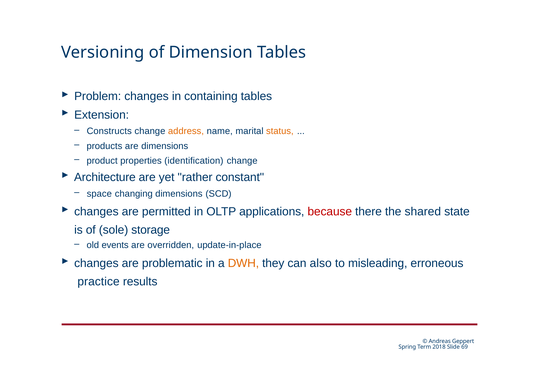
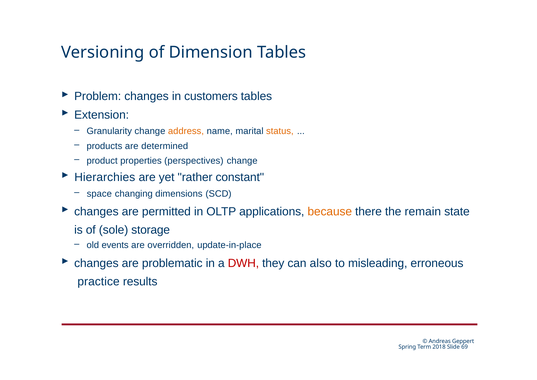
containing: containing -> customers
Constructs: Constructs -> Granularity
are dimensions: dimensions -> determined
identification: identification -> perspectives
Architecture: Architecture -> Hierarchies
because colour: red -> orange
shared: shared -> remain
DWH colour: orange -> red
